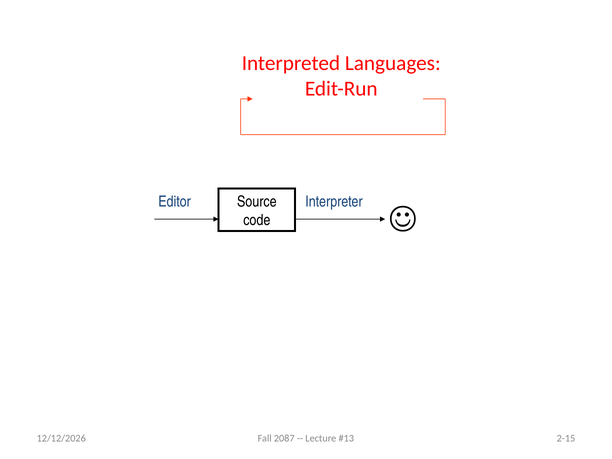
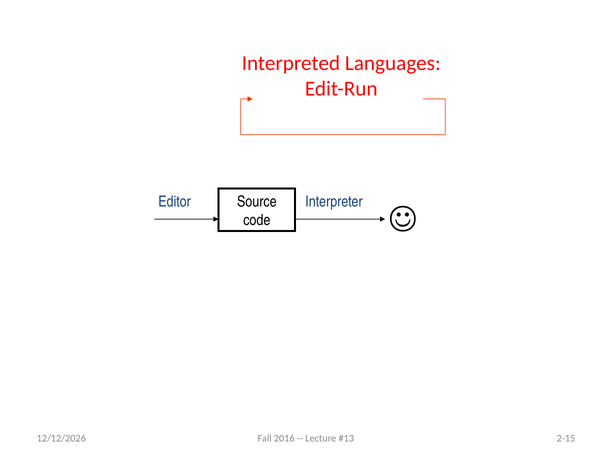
2087: 2087 -> 2016
